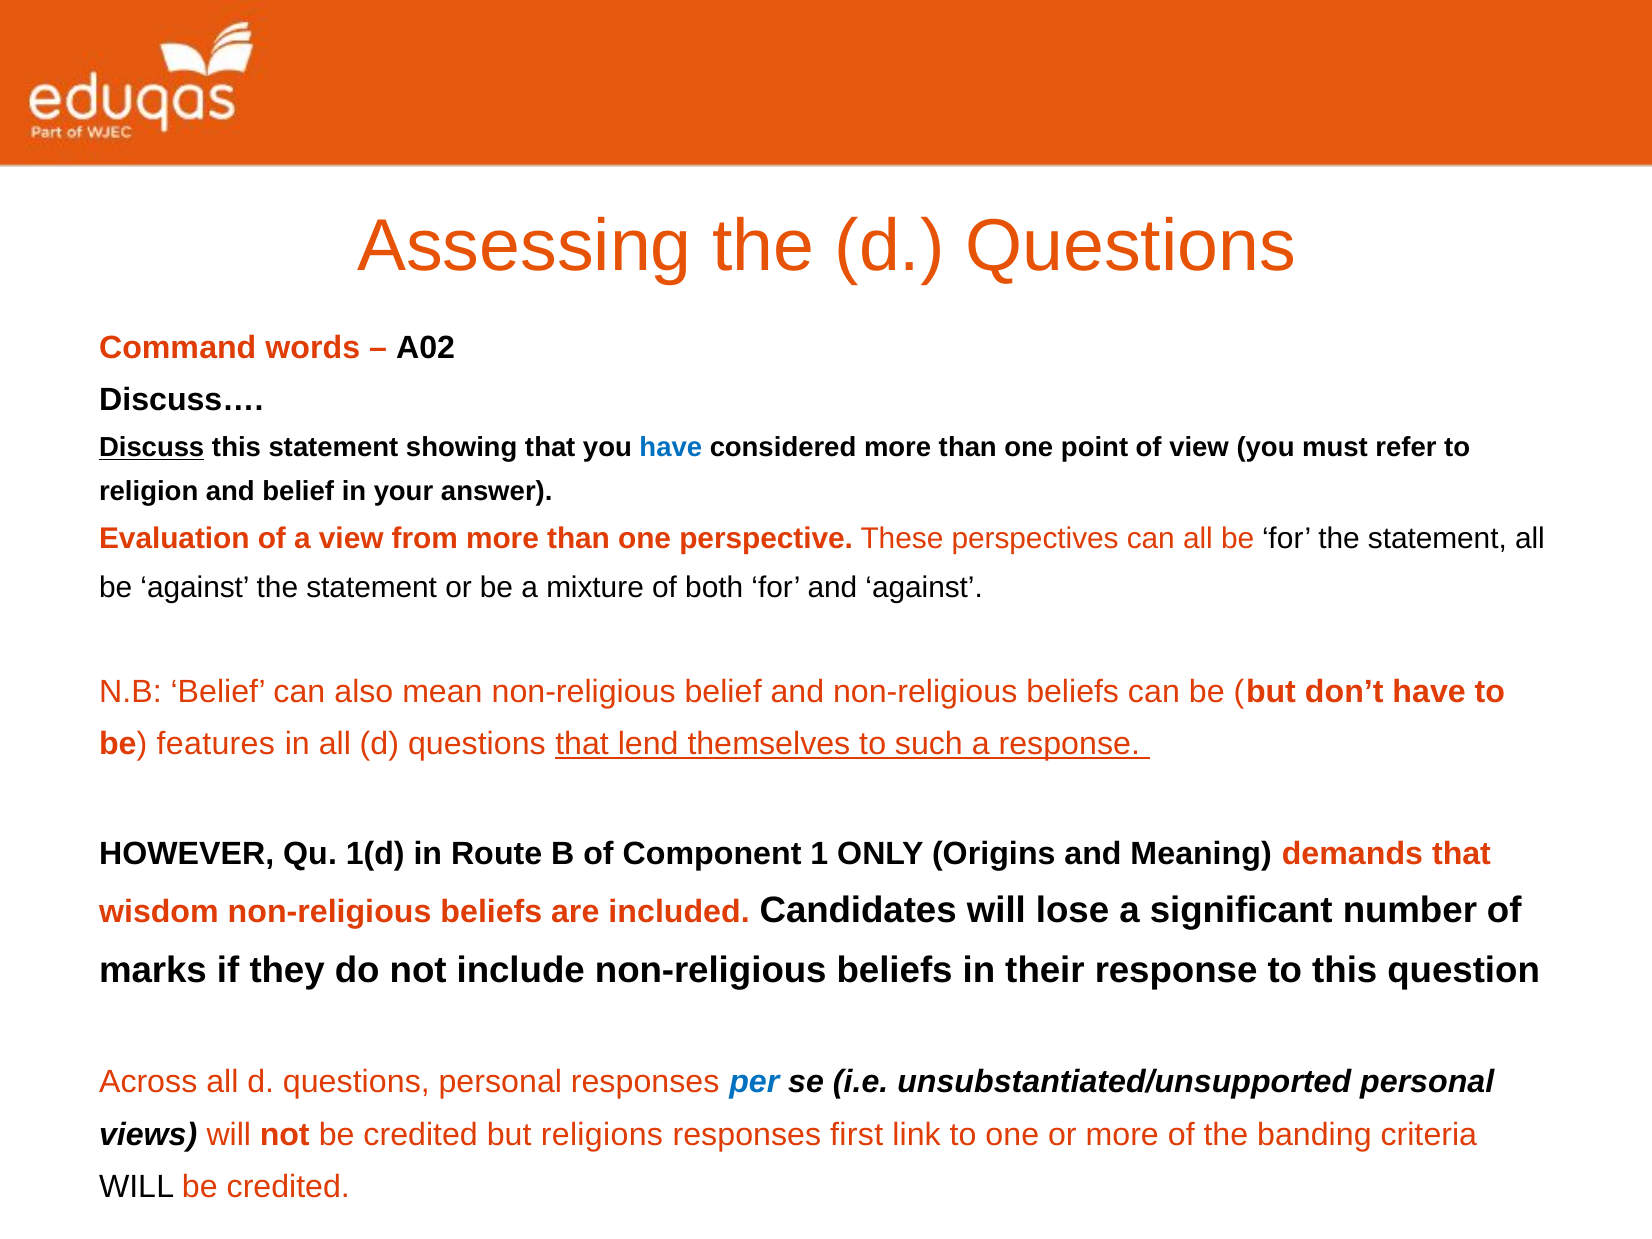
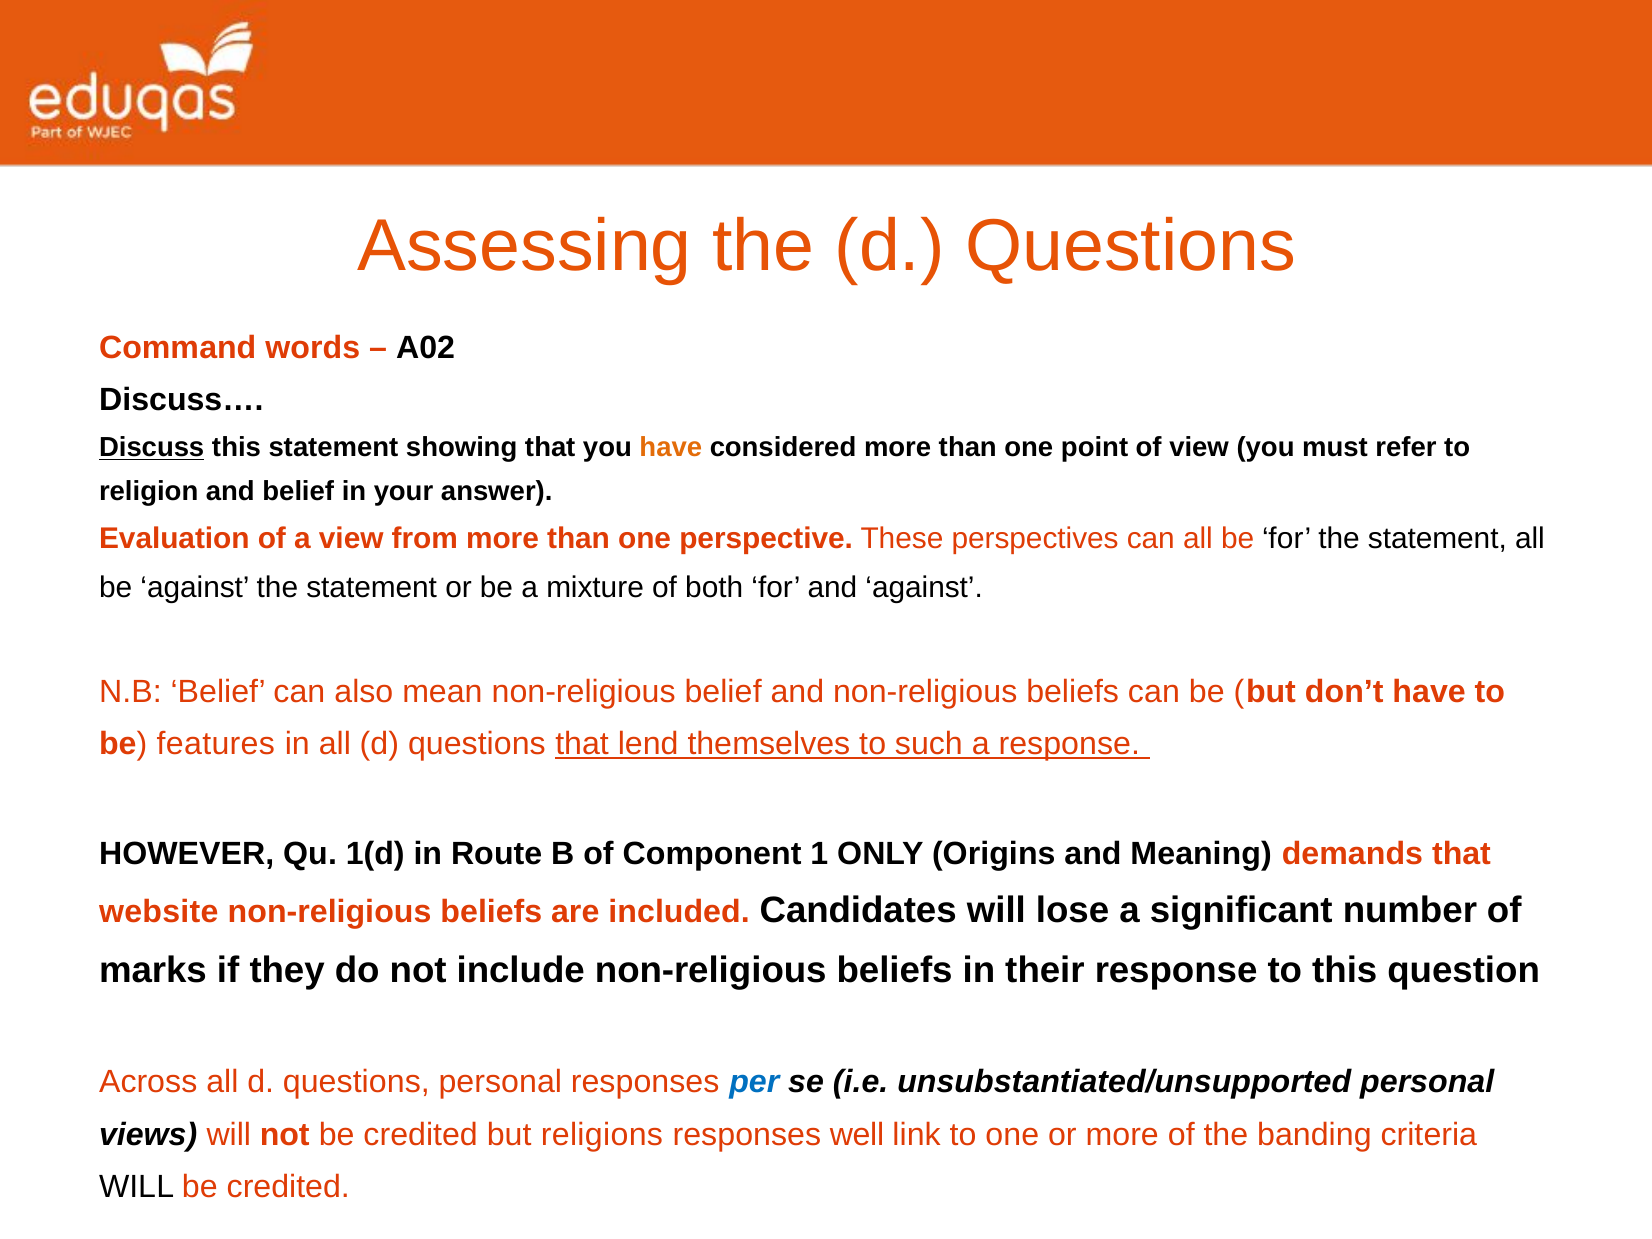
have at (671, 447) colour: blue -> orange
wisdom: wisdom -> website
first: first -> well
